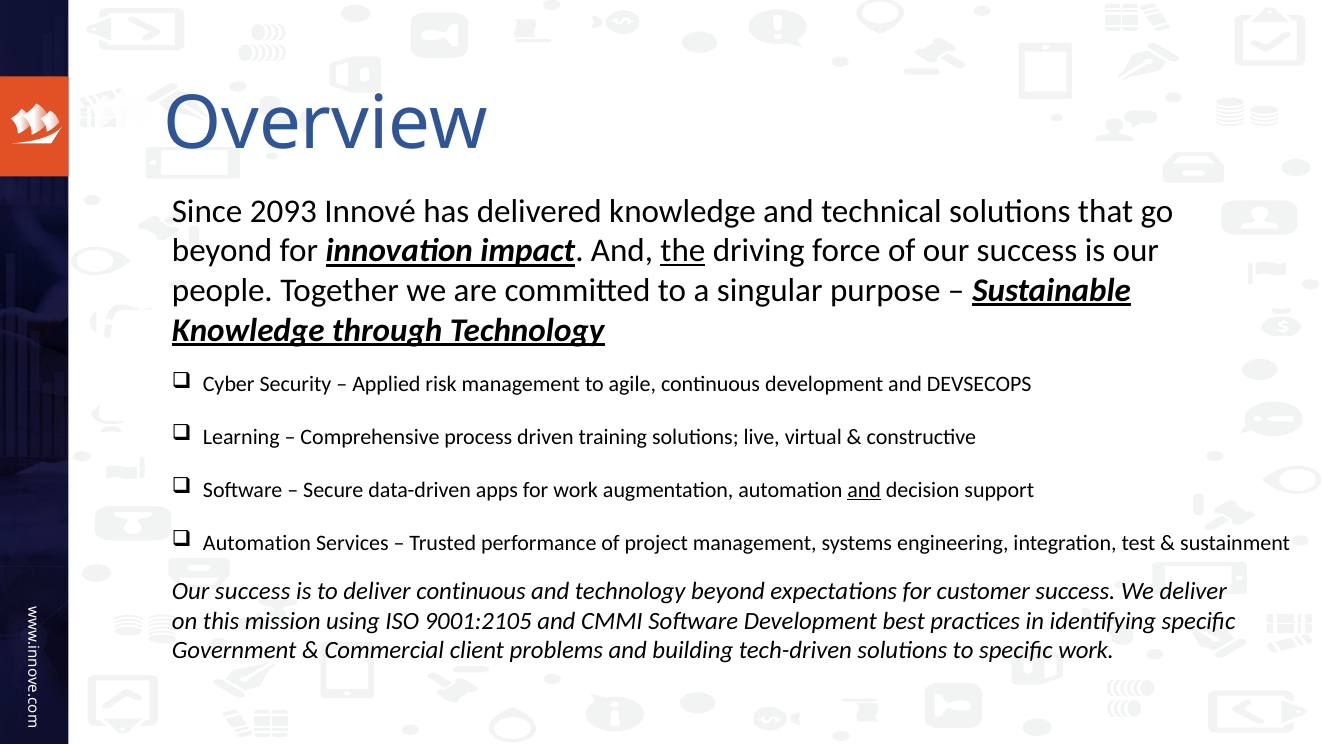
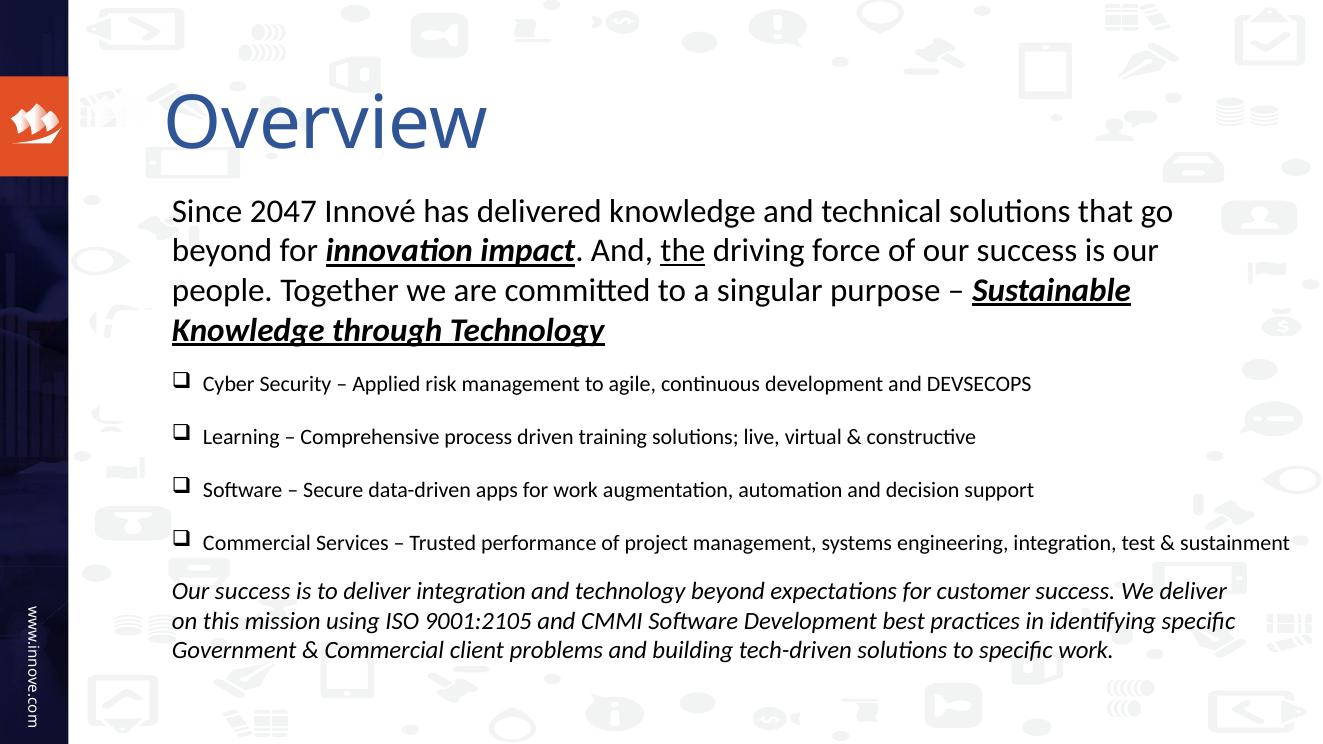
2093: 2093 -> 2047
and at (864, 490) underline: present -> none
Automation at (257, 543): Automation -> Commercial
deliver continuous: continuous -> integration
